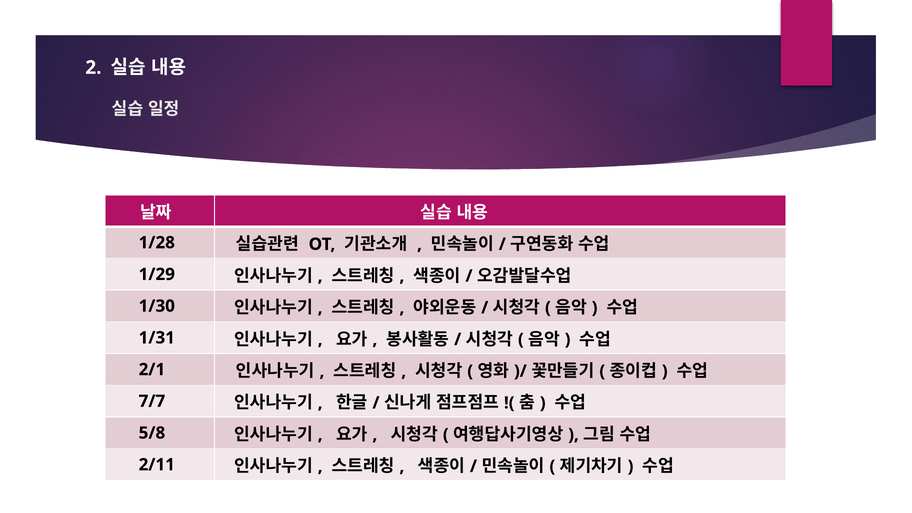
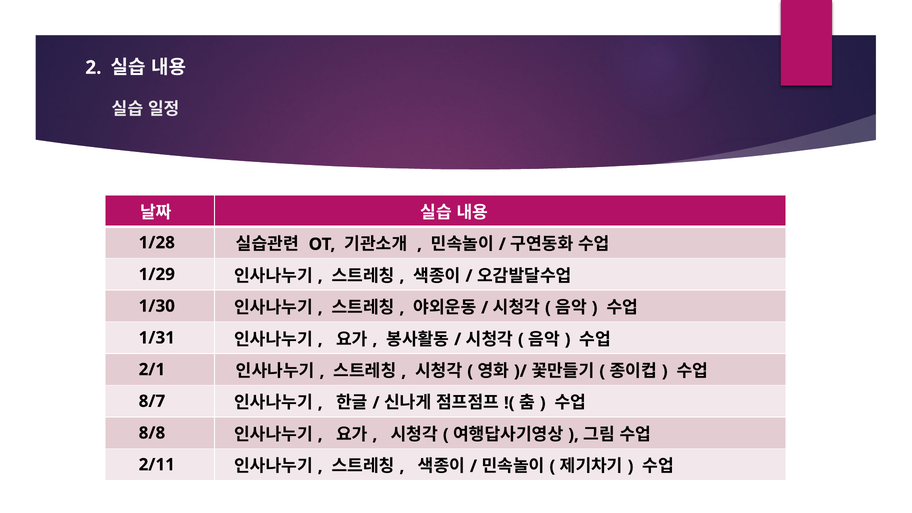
7/7: 7/7 -> 8/7
5/8: 5/8 -> 8/8
